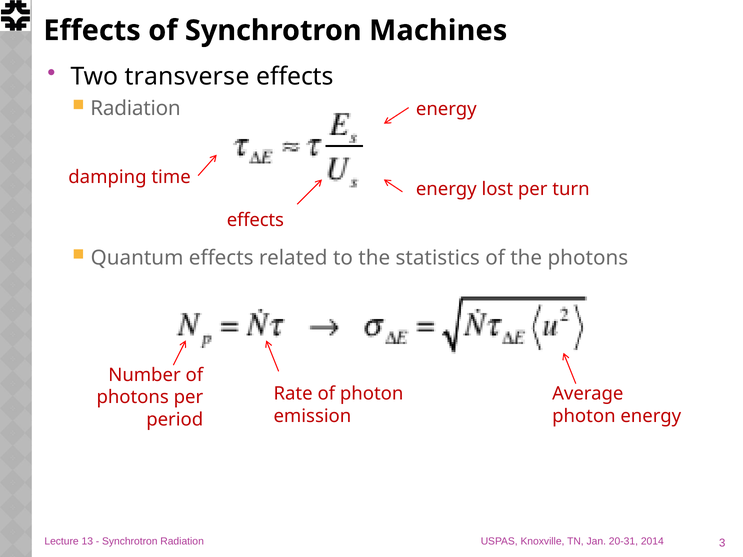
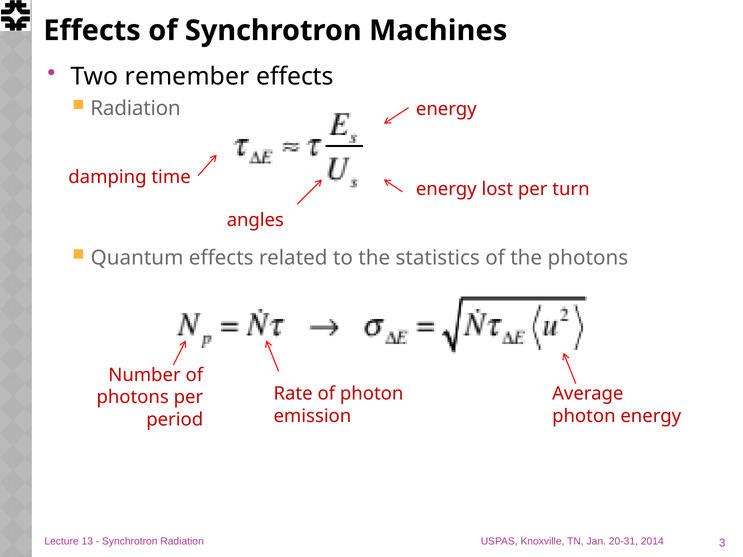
transverse: transverse -> remember
effects at (255, 220): effects -> angles
